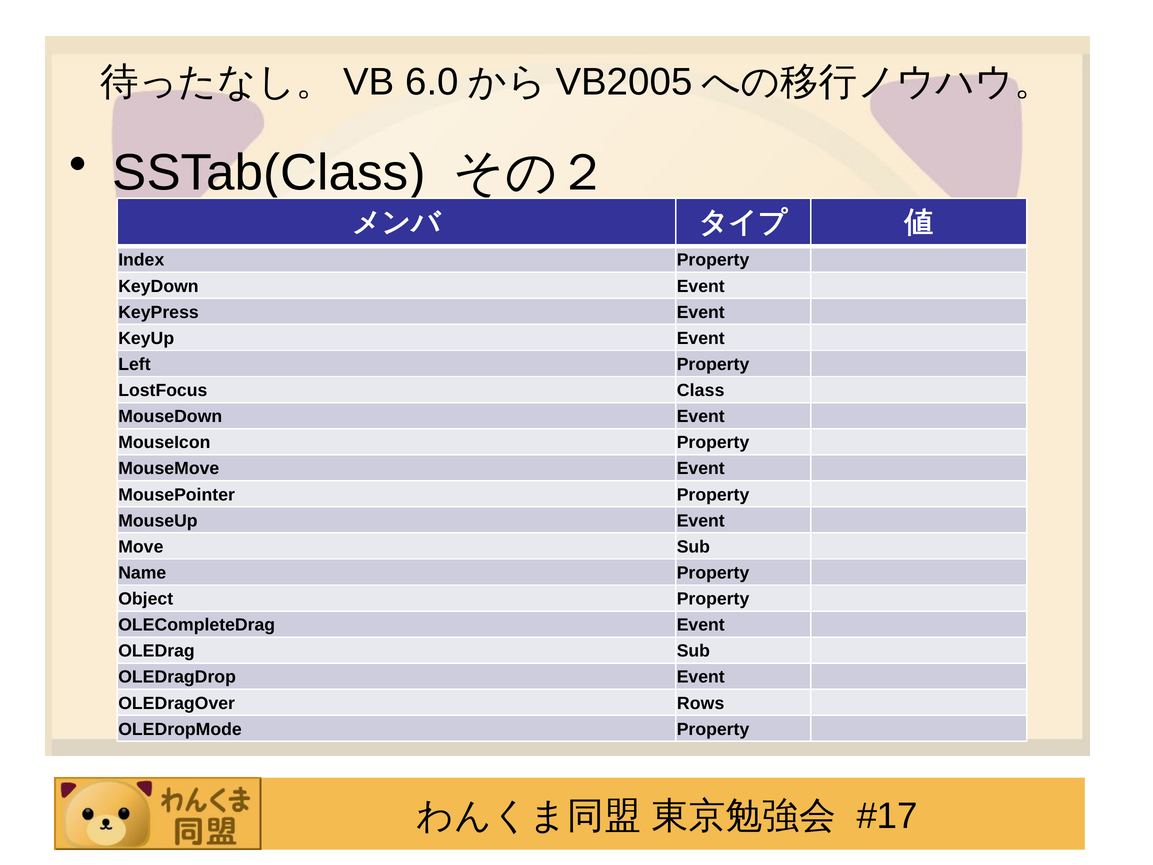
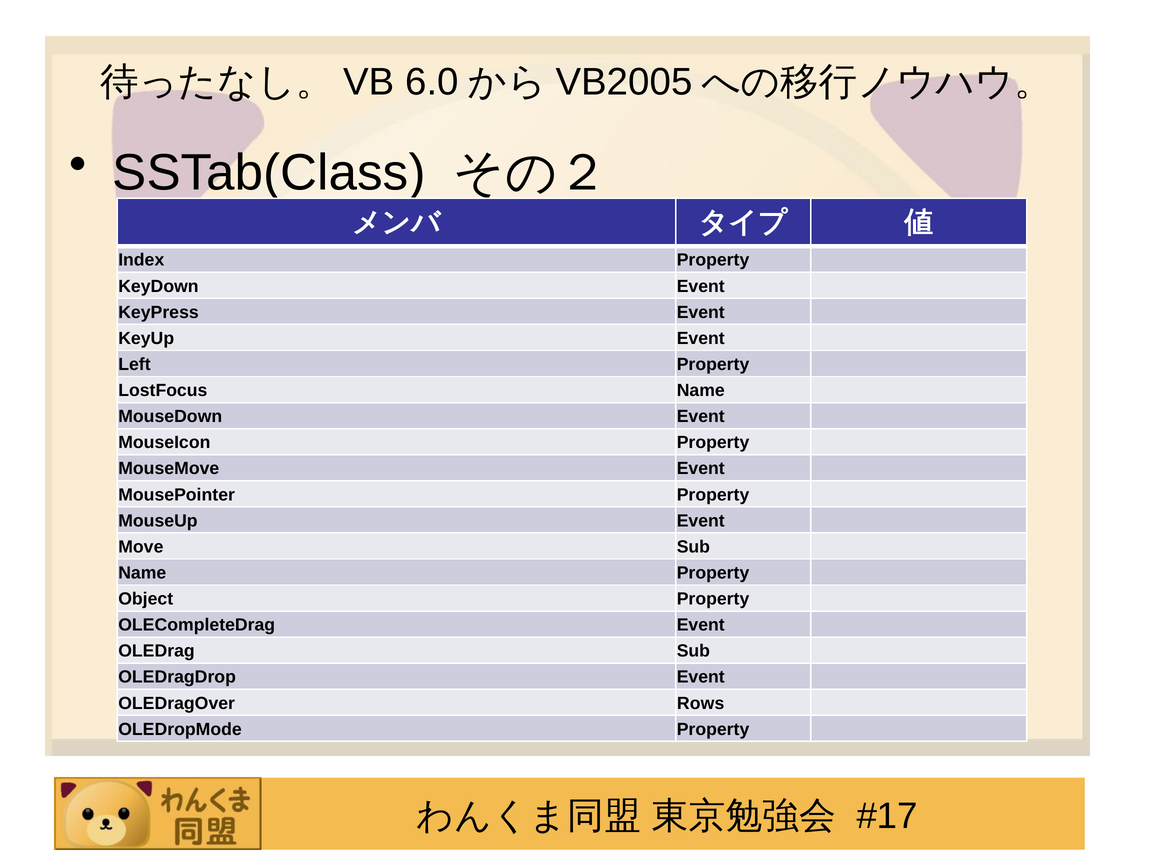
LostFocus Class: Class -> Name
